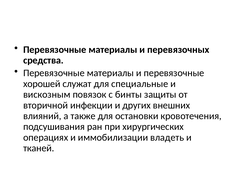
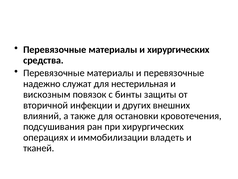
и перевязочных: перевязочных -> хирургических
хорошей: хорошей -> надежно
специальные: специальные -> нестерильная
